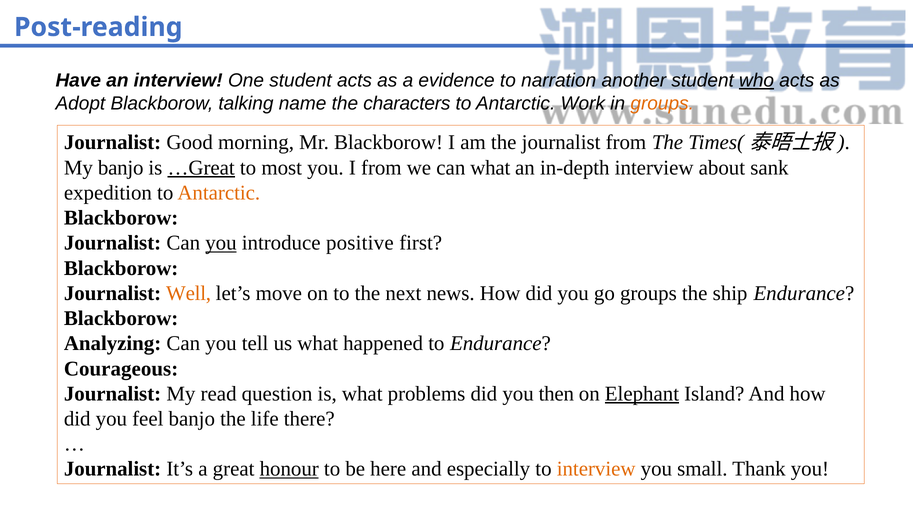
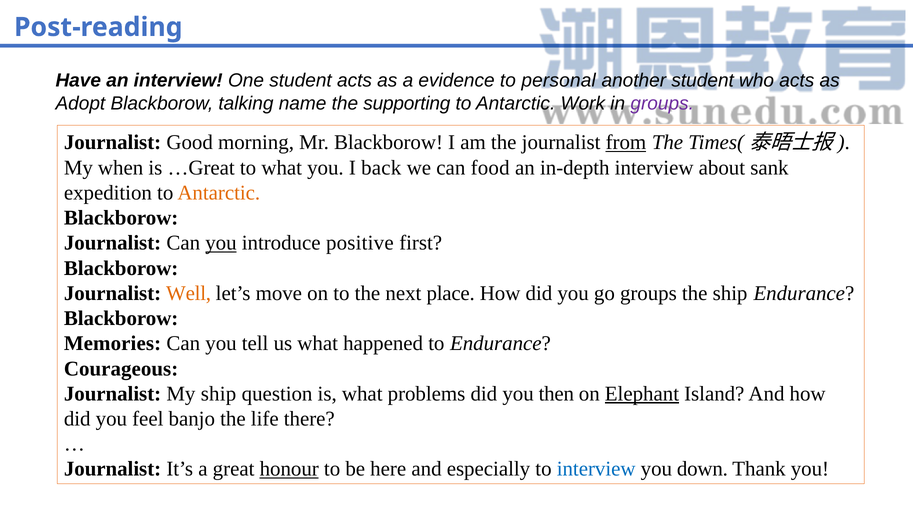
narration: narration -> personal
who underline: present -> none
characters: characters -> supporting
groups at (662, 103) colour: orange -> purple
from at (626, 142) underline: none -> present
My banjo: banjo -> when
…Great underline: present -> none
to most: most -> what
I from: from -> back
can what: what -> food
news: news -> place
Analyzing: Analyzing -> Memories
My read: read -> ship
interview at (596, 469) colour: orange -> blue
small: small -> down
